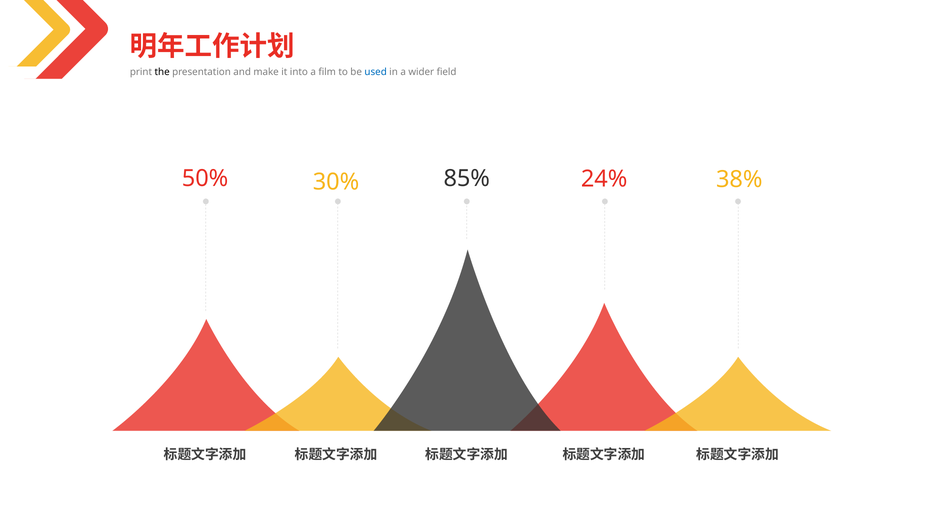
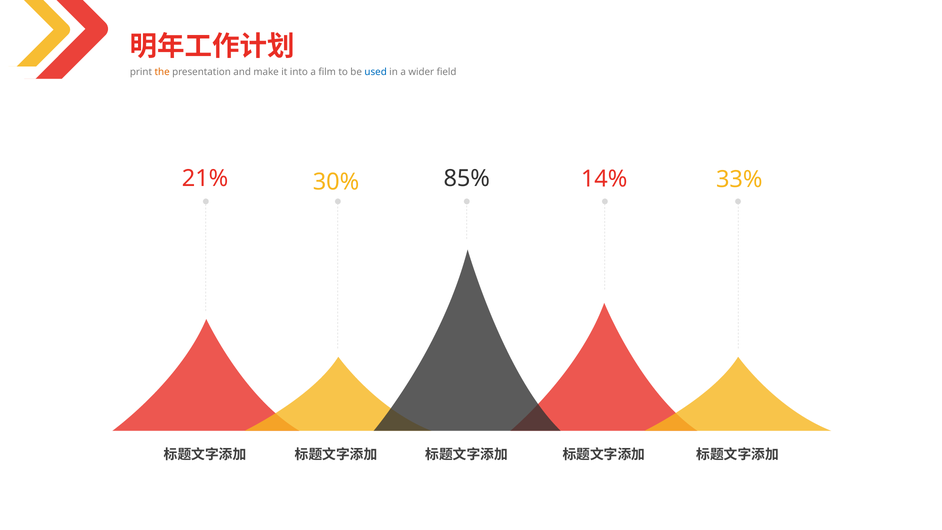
the colour: black -> orange
38%: 38% -> 33%
50%: 50% -> 21%
24%: 24% -> 14%
